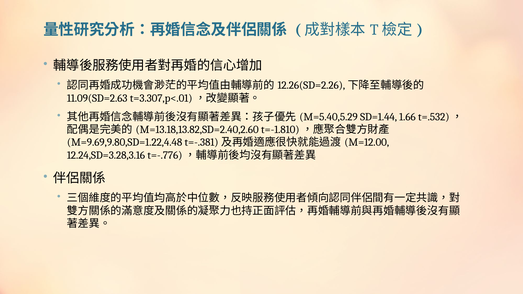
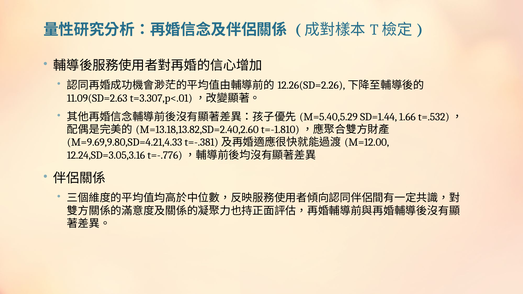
M=9.69,9.80,SD=1.22,4.48: M=9.69,9.80,SD=1.22,4.48 -> M=9.69,9.80,SD=4.21,4.33
12.24,SD=3.28,3.16: 12.24,SD=3.28,3.16 -> 12.24,SD=3.05,3.16
